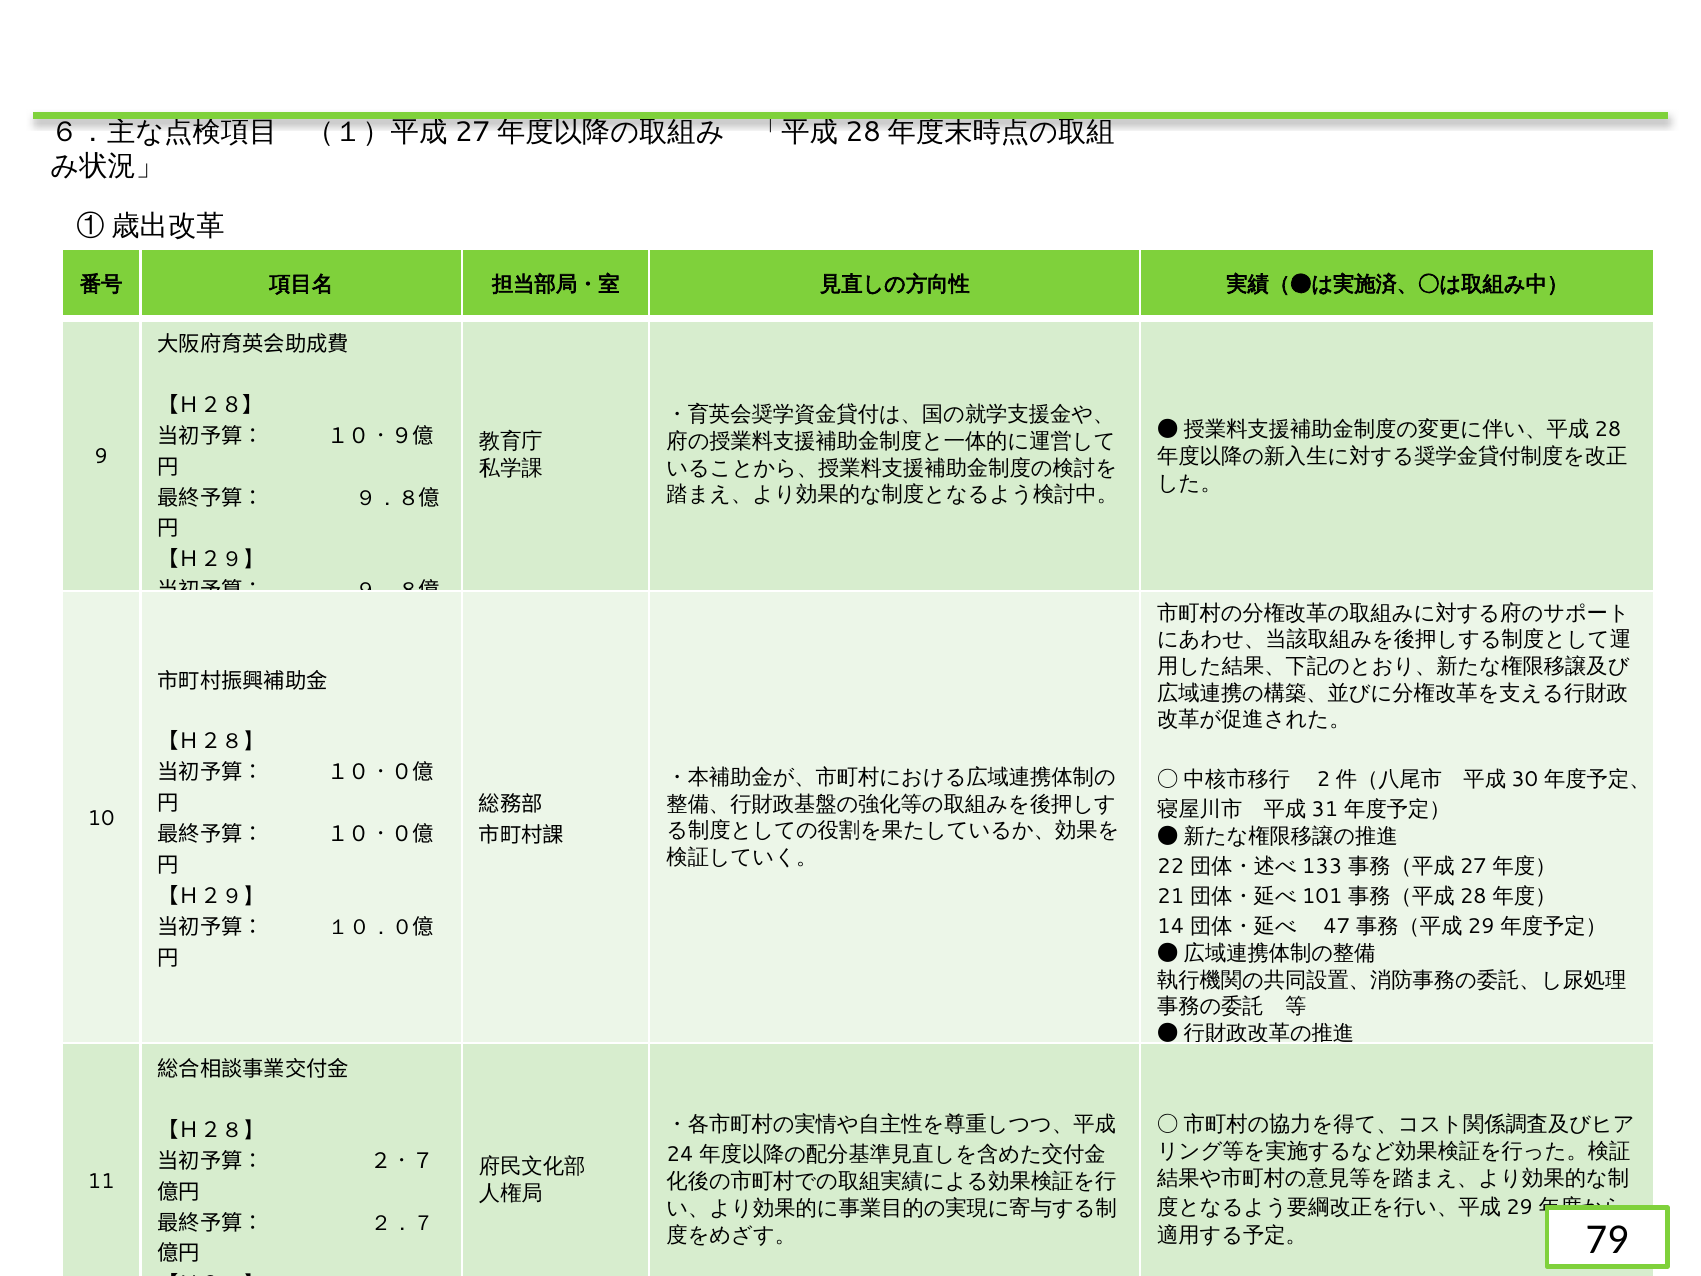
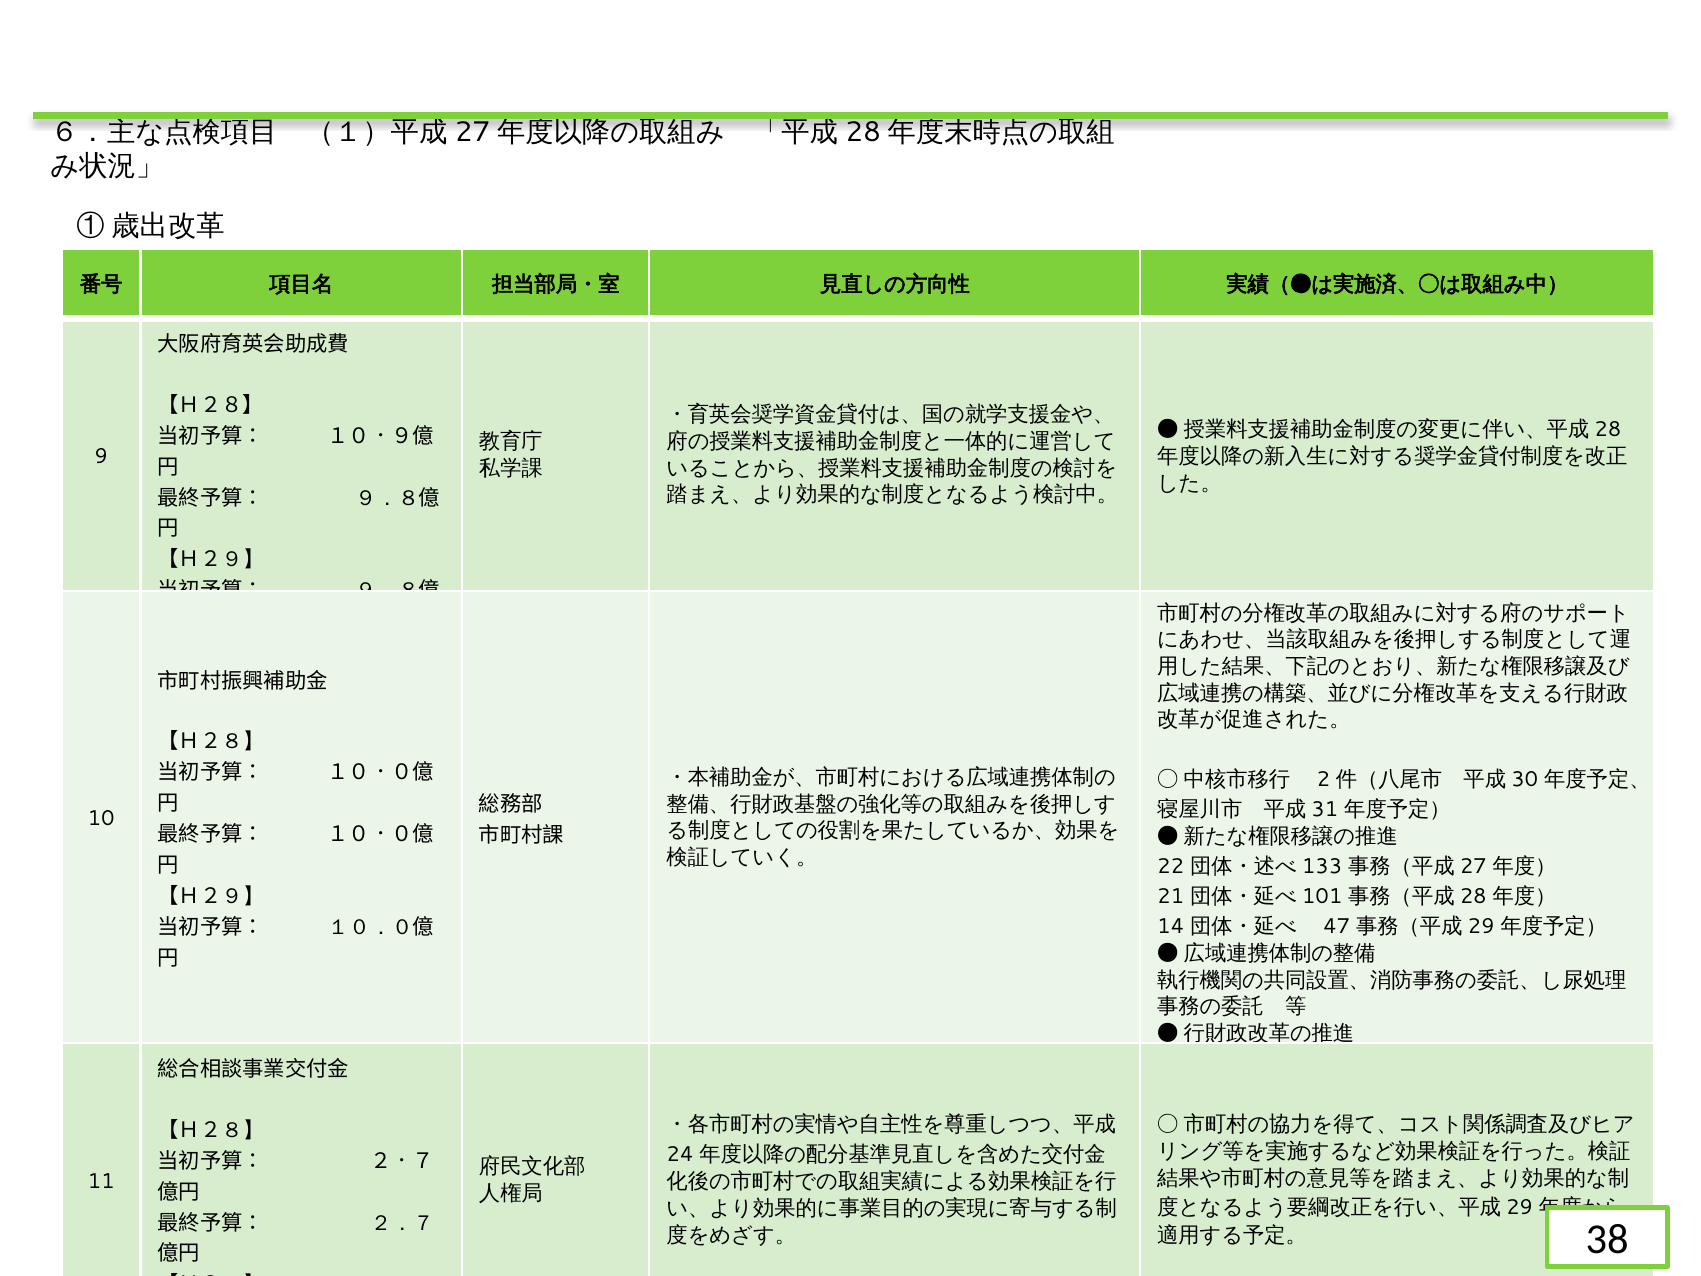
79: 79 -> 38
